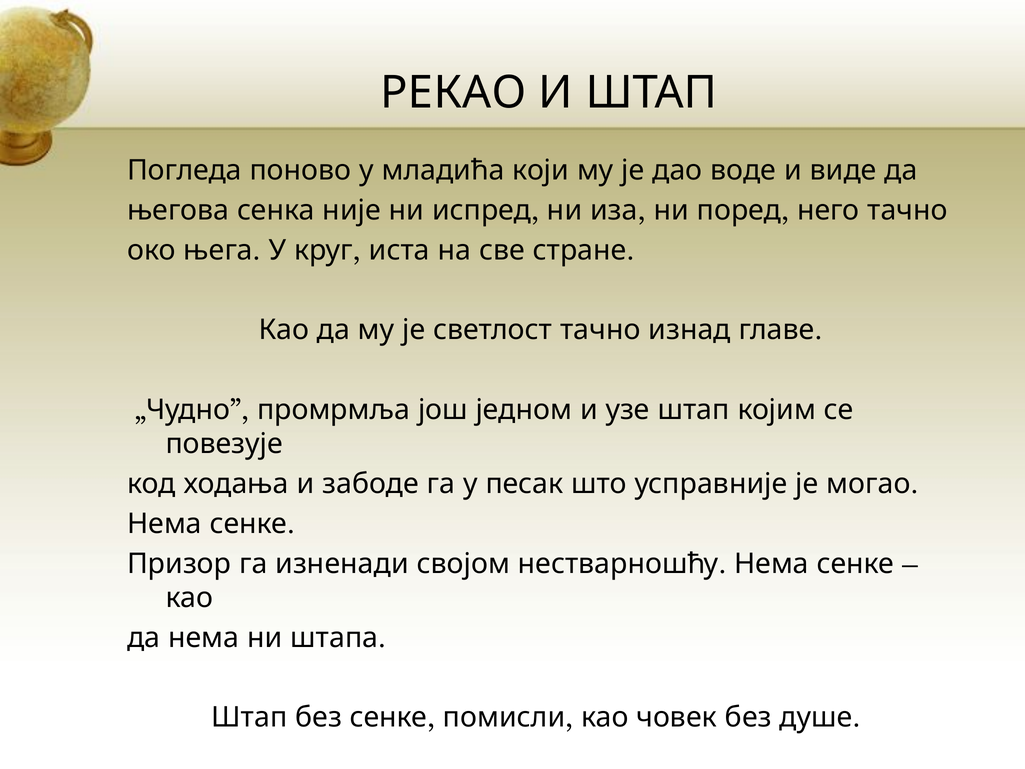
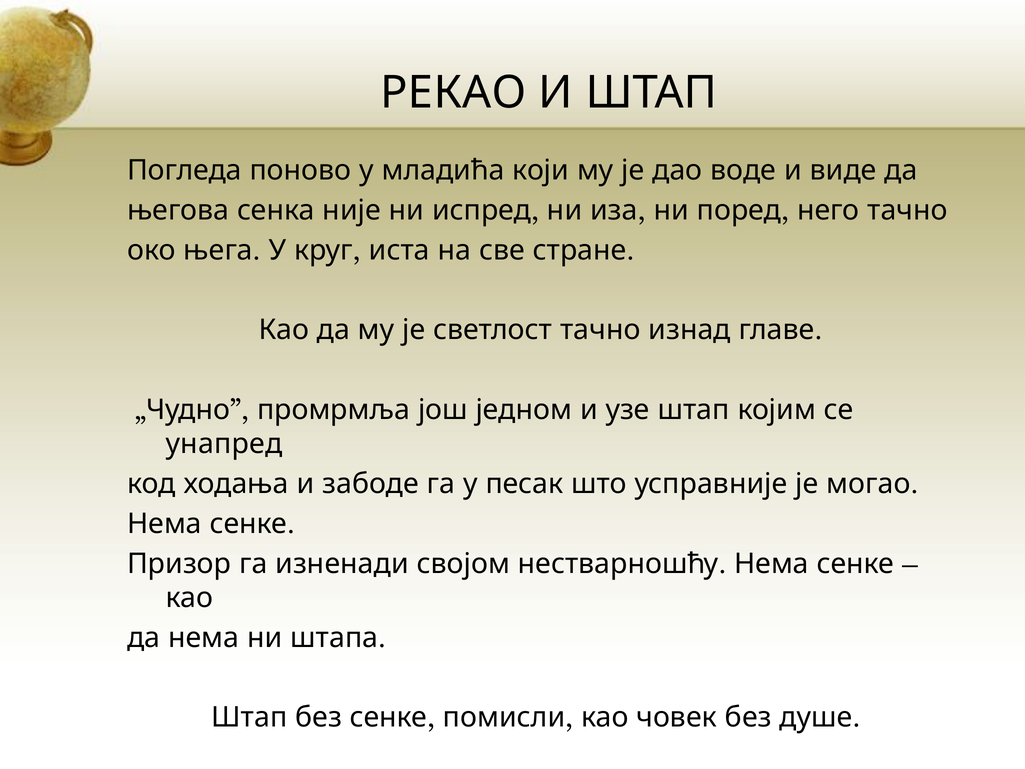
повезује: повезује -> унапред
